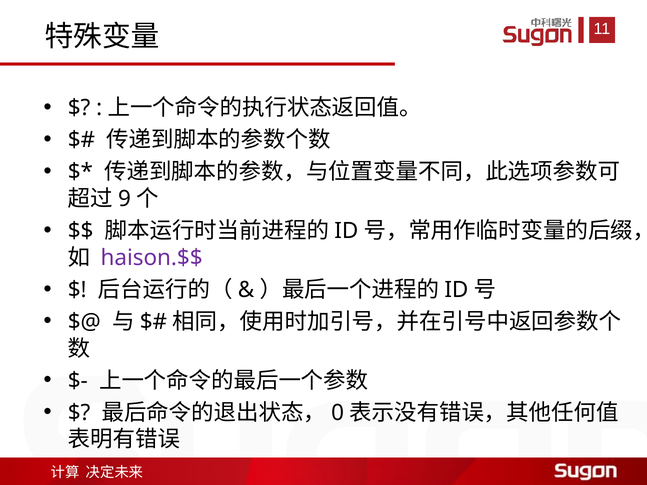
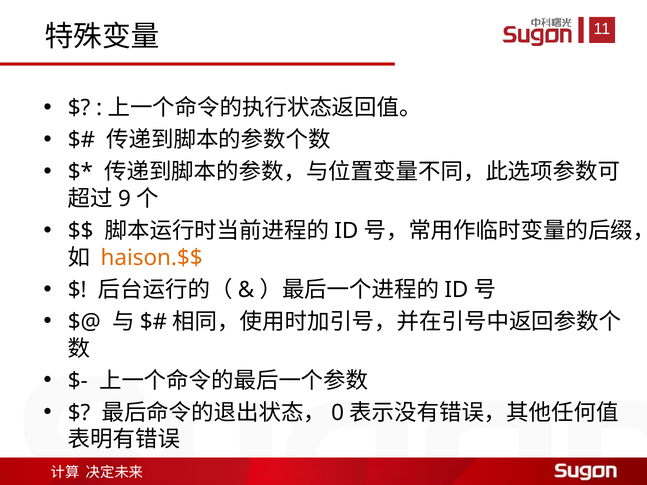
haison.$$ colour: purple -> orange
